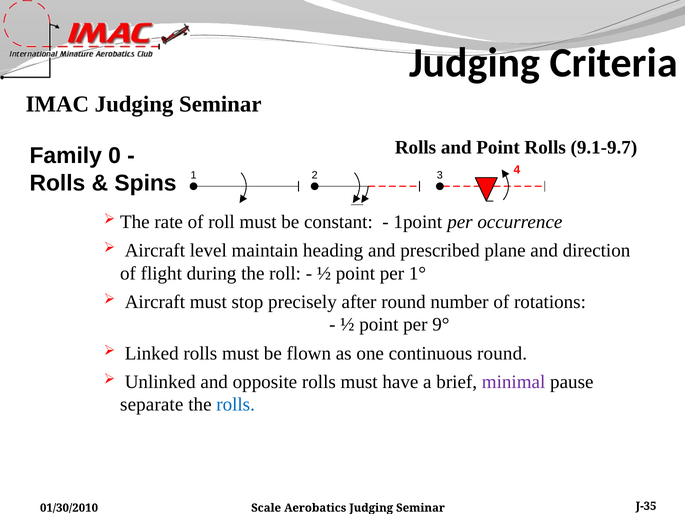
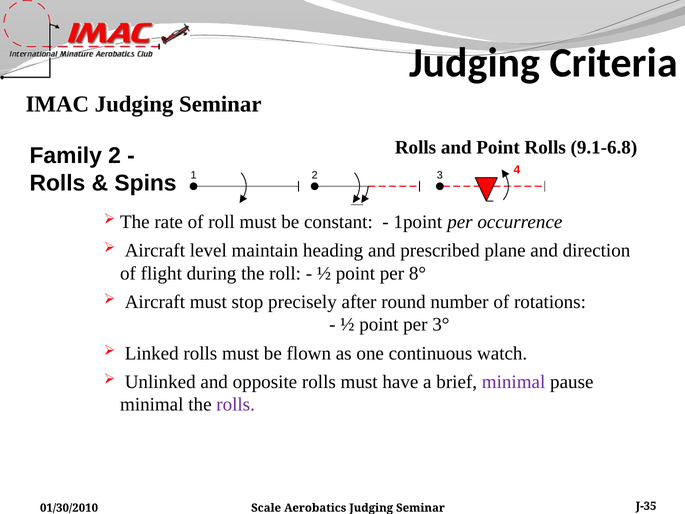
9.1-9.7: 9.1-9.7 -> 9.1-6.8
Family 0: 0 -> 2
1°: 1° -> 8°
9°: 9° -> 3°
continuous round: round -> watch
separate at (152, 404): separate -> minimal
rolls at (236, 404) colour: blue -> purple
